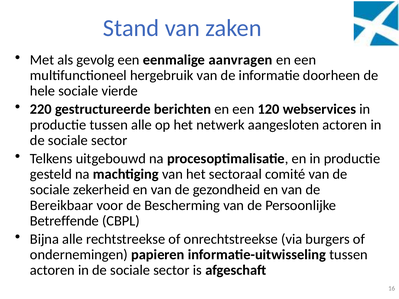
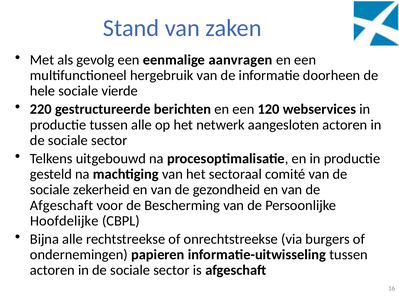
Bereikbaar at (62, 205): Bereikbaar -> Afgeschaft
Betreffende: Betreffende -> Hoofdelijke
